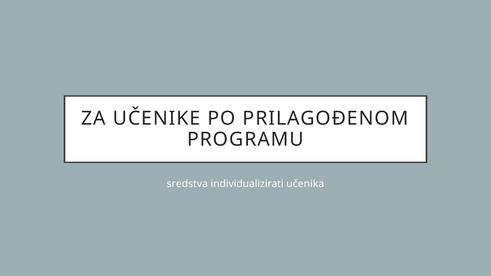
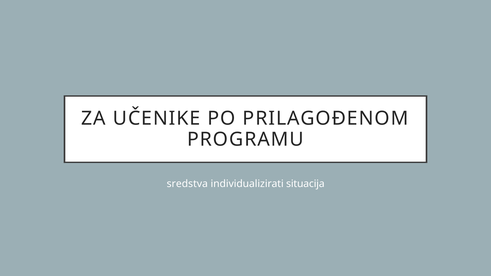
učenika: učenika -> situacija
